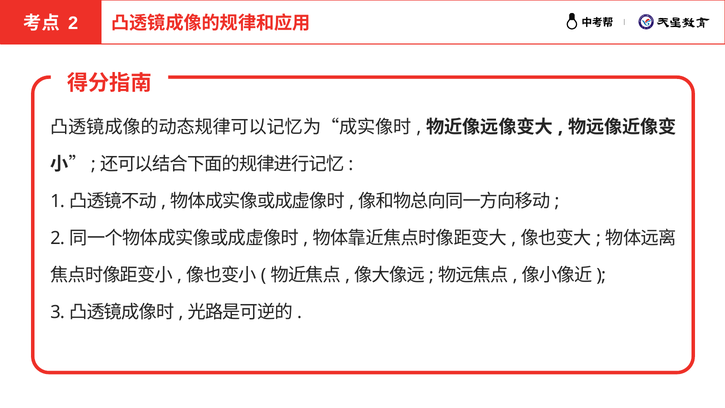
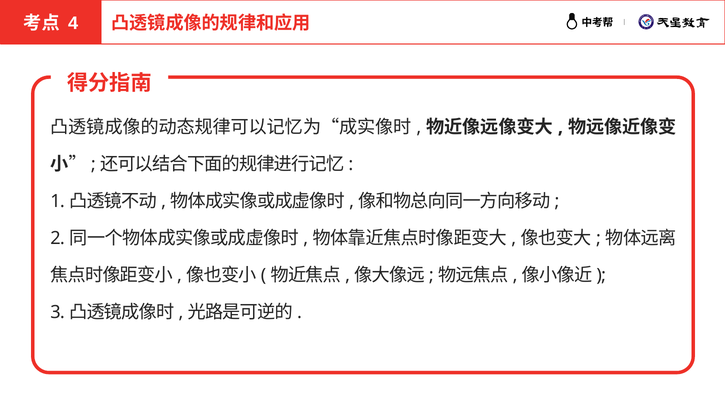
2 at (73, 23): 2 -> 4
